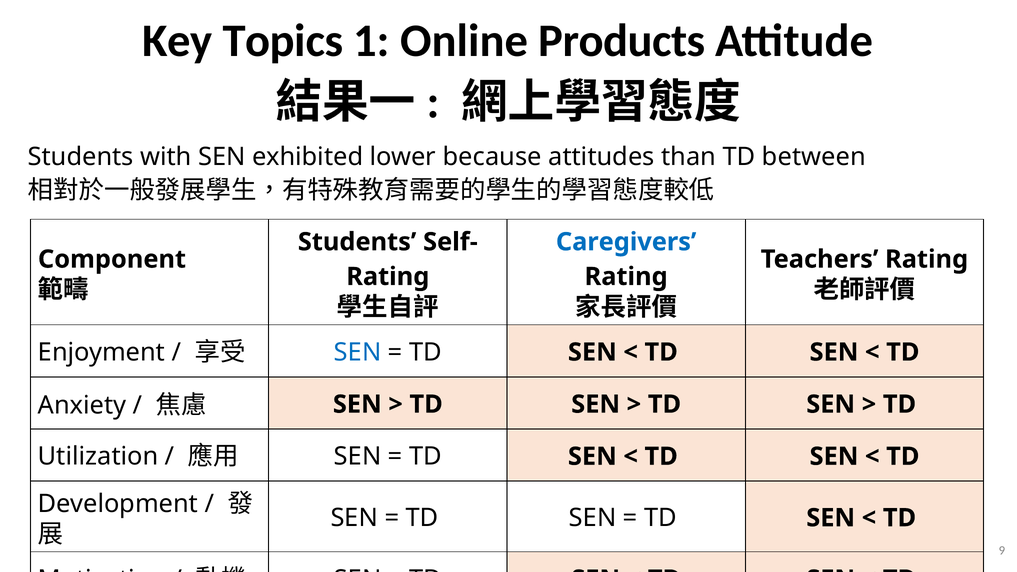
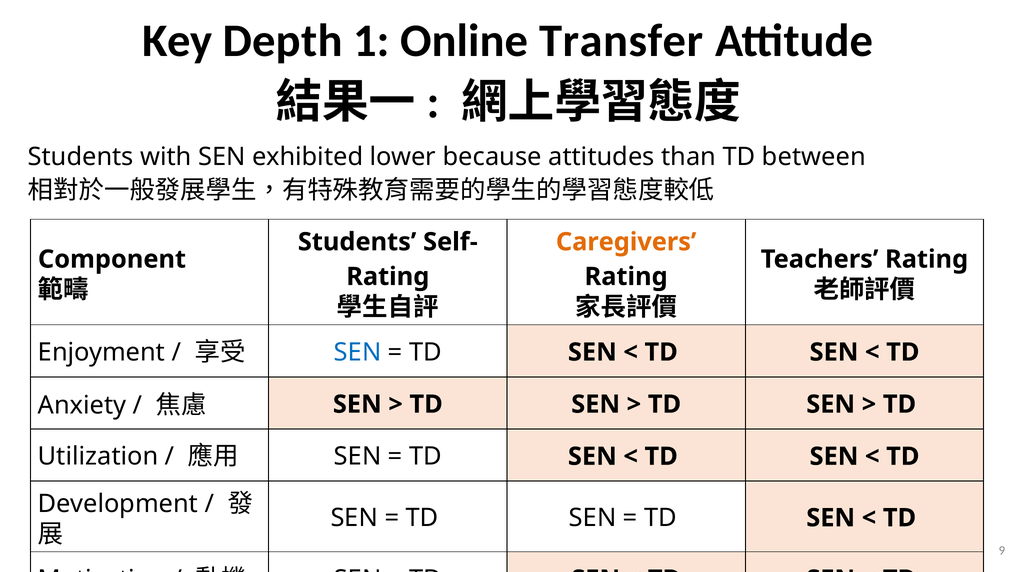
Topics: Topics -> Depth
Products: Products -> Transfer
Caregivers colour: blue -> orange
